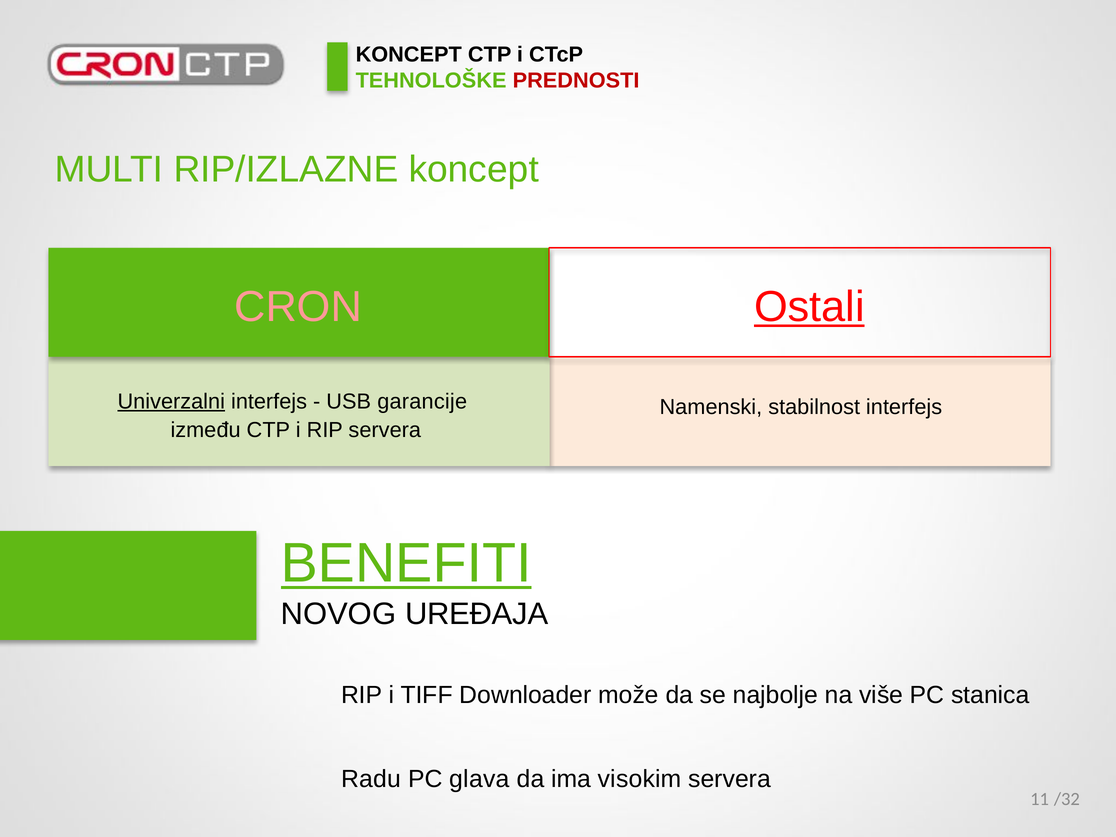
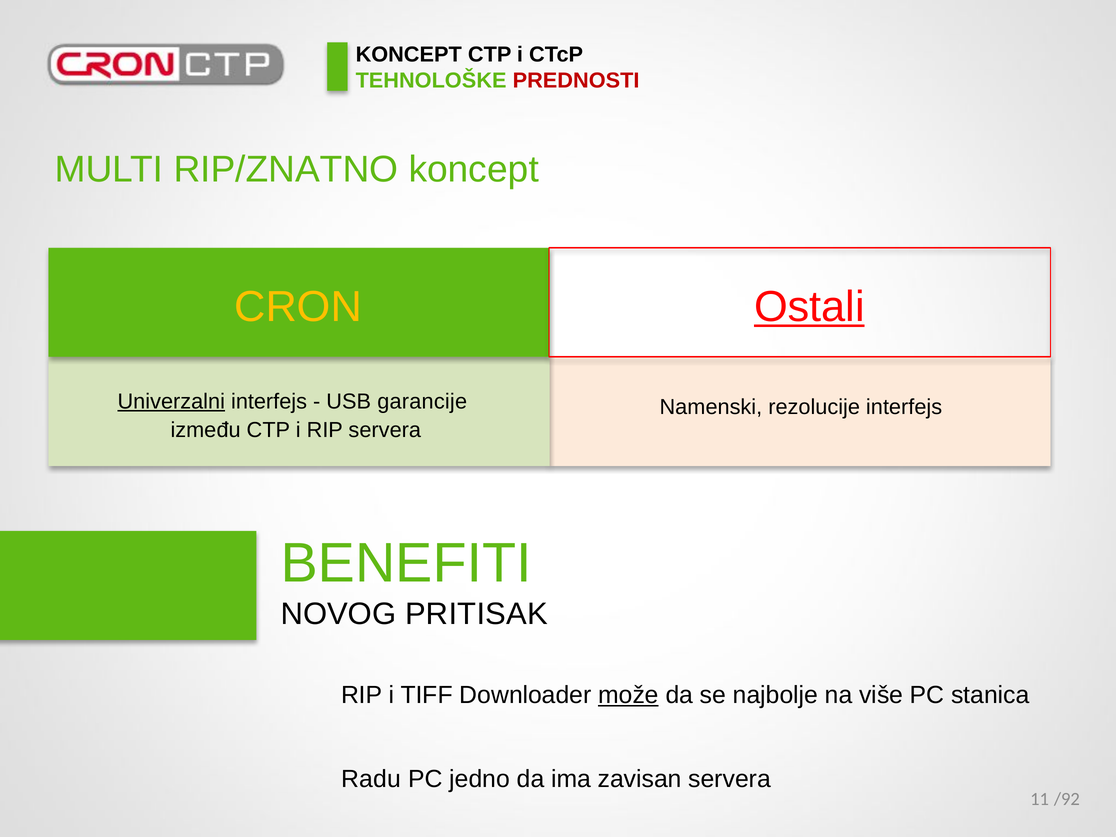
RIP/IZLAZNE: RIP/IZLAZNE -> RIP/ZNATNO
CRON colour: pink -> yellow
stabilnost: stabilnost -> rezolucije
BENEFITI underline: present -> none
UREĐAJA: UREĐAJA -> PRITISAK
može underline: none -> present
/32: /32 -> /92
glava: glava -> jedno
visokim: visokim -> zavisan
